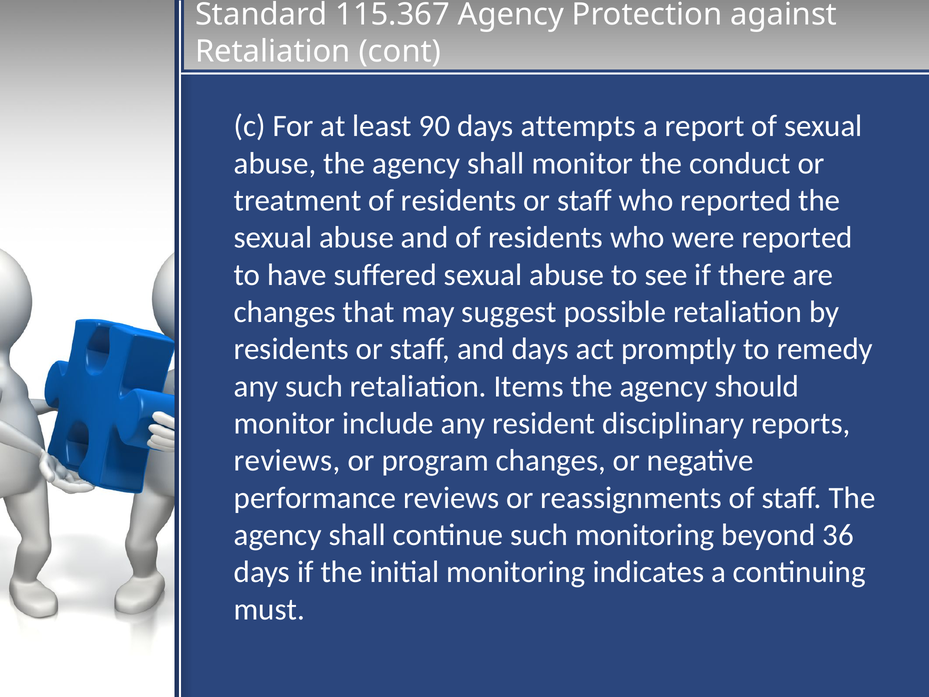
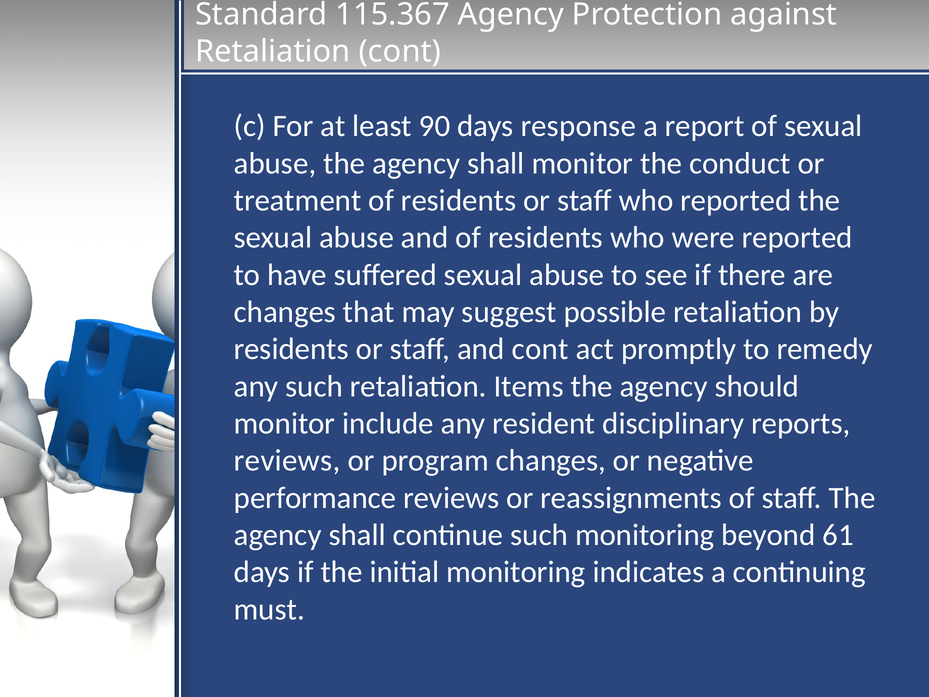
attempts: attempts -> response
and days: days -> cont
36: 36 -> 61
